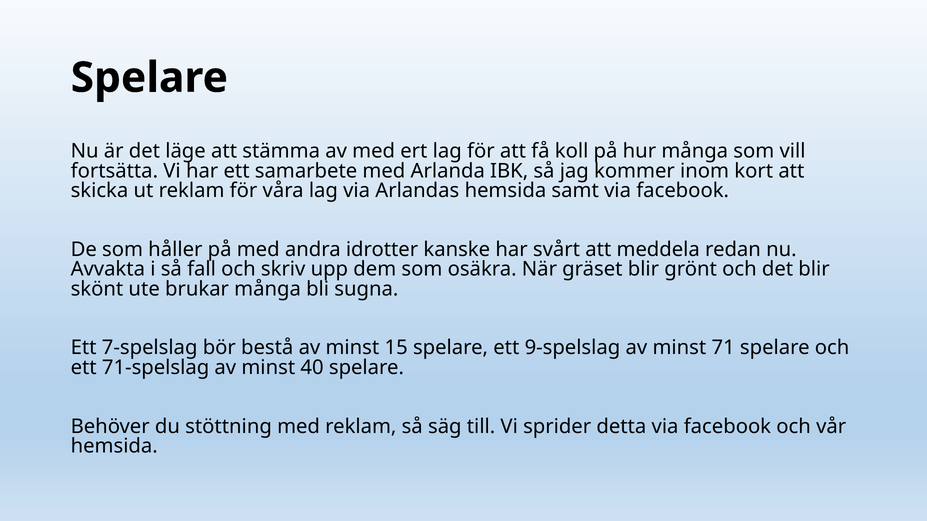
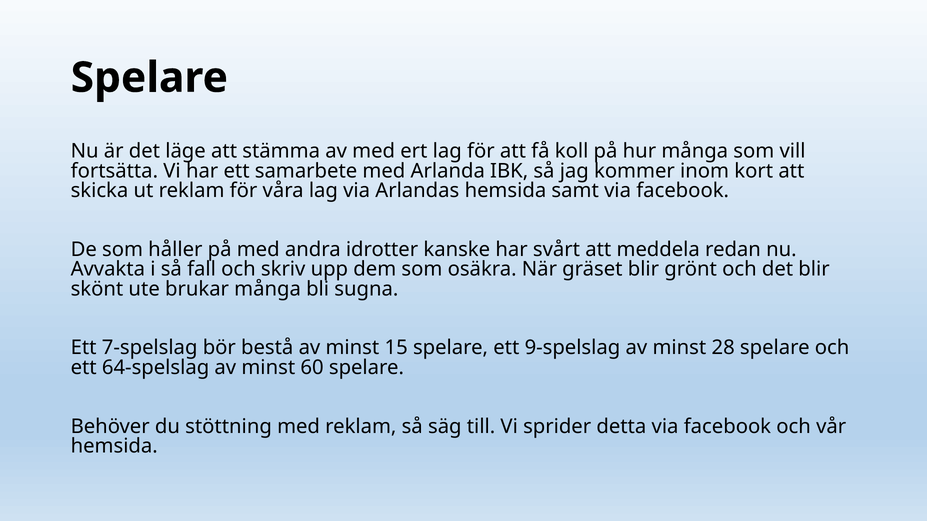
71: 71 -> 28
71-spelslag: 71-spelslag -> 64-spelslag
40: 40 -> 60
